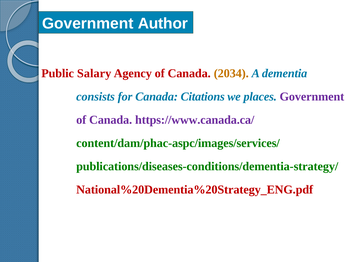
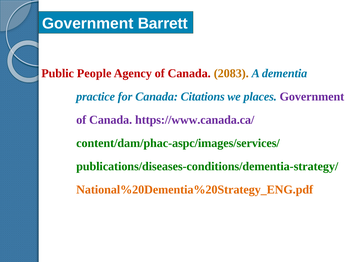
Author: Author -> Barrett
Salary: Salary -> People
2034: 2034 -> 2083
consists: consists -> practice
National%20Dementia%20Strategy_ENG.pdf colour: red -> orange
